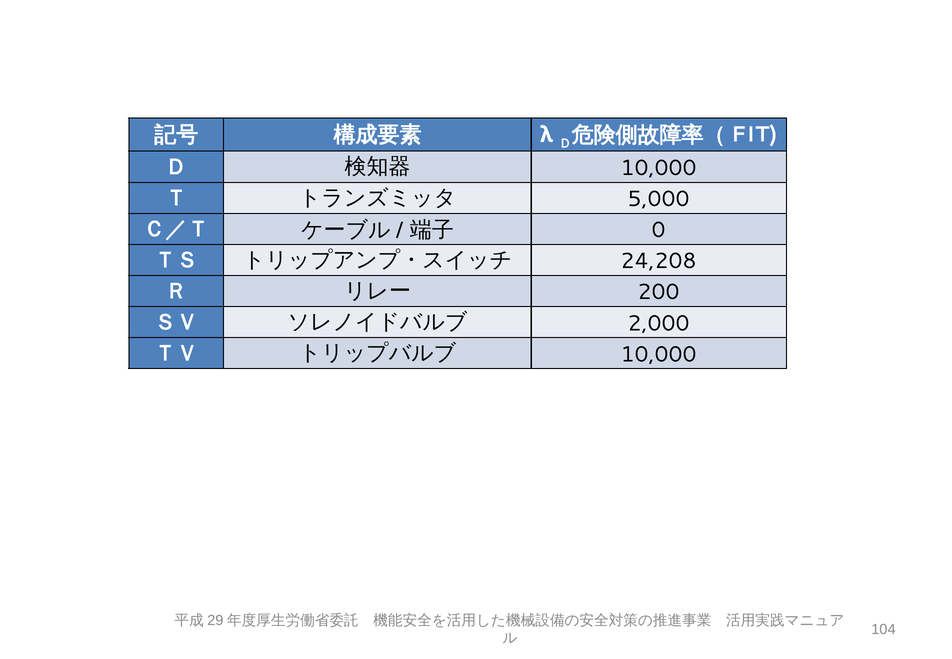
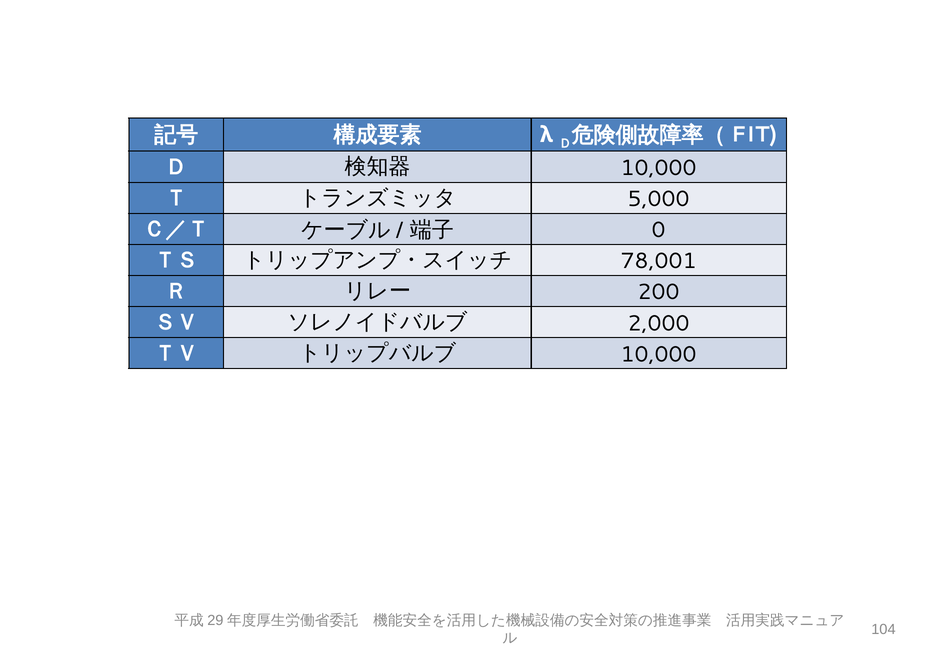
24,208: 24,208 -> 78,001
